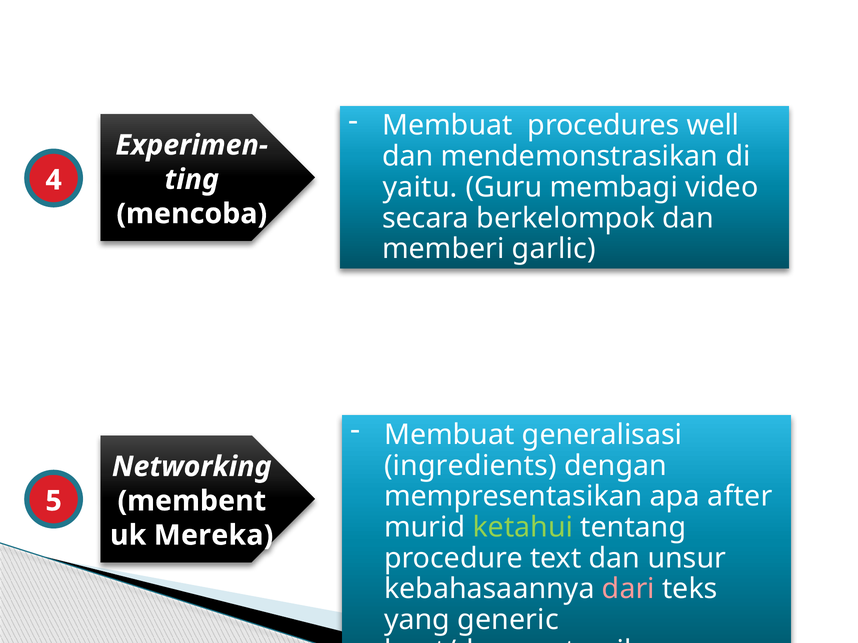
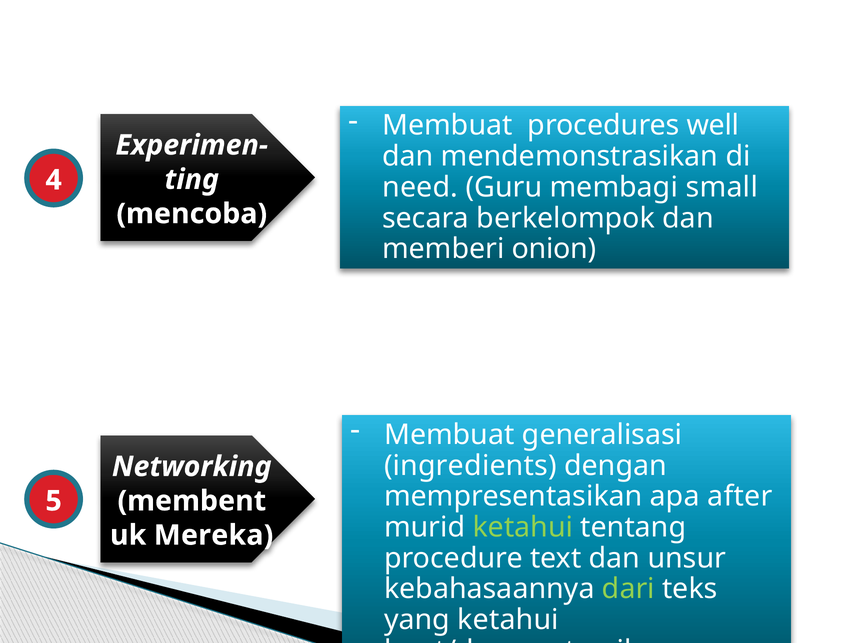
yaitu: yaitu -> need
video: video -> small
garlic: garlic -> onion
dari colour: pink -> light green
yang generic: generic -> ketahui
